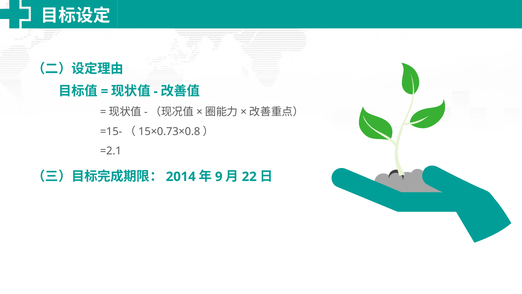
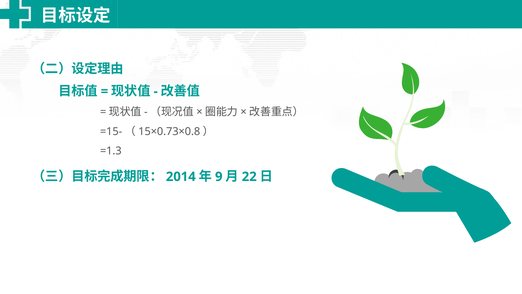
=2.1: =2.1 -> =1.3
